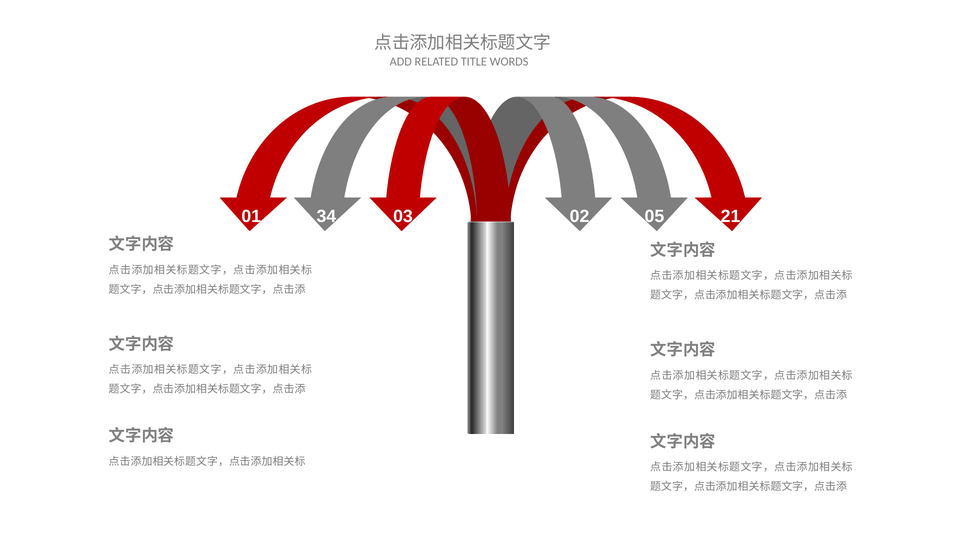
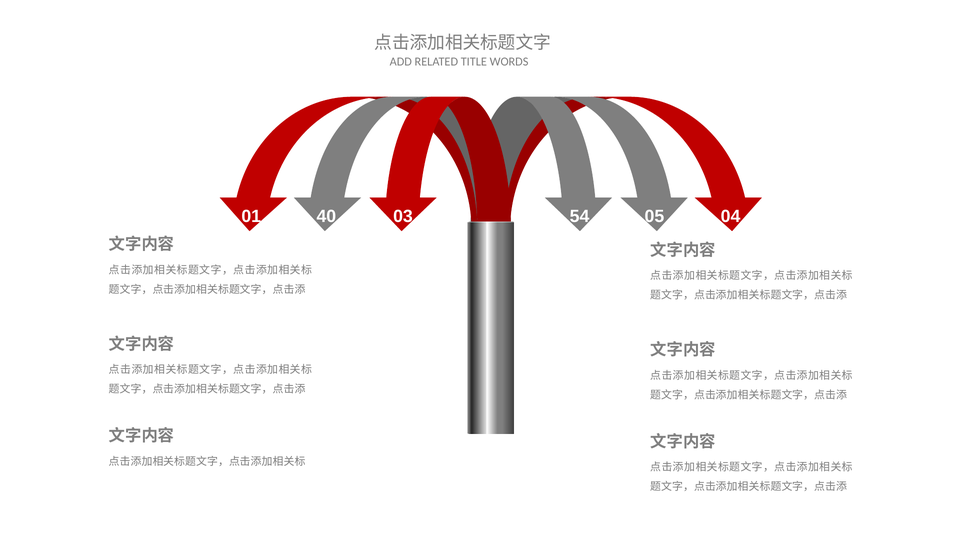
34: 34 -> 40
02: 02 -> 54
21: 21 -> 04
